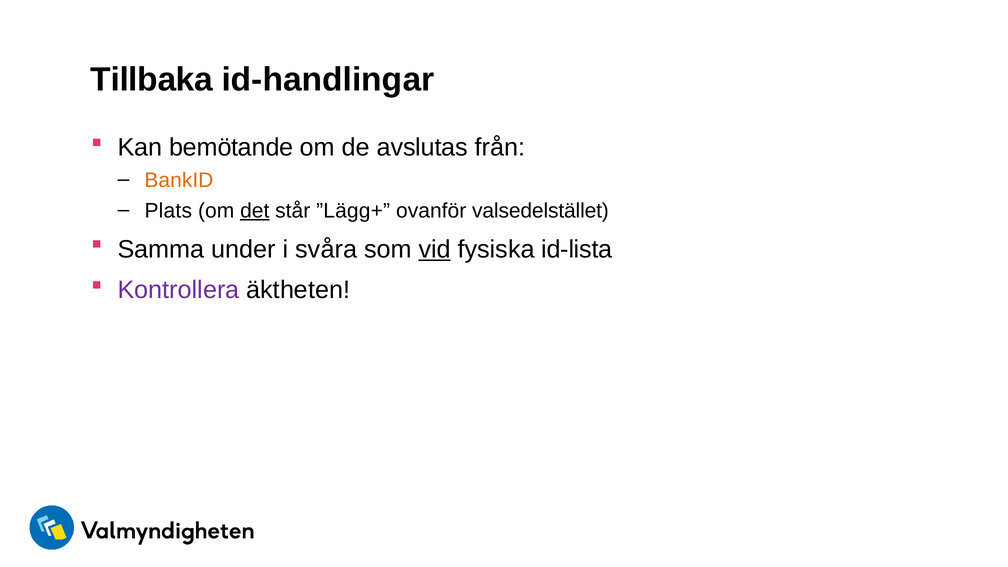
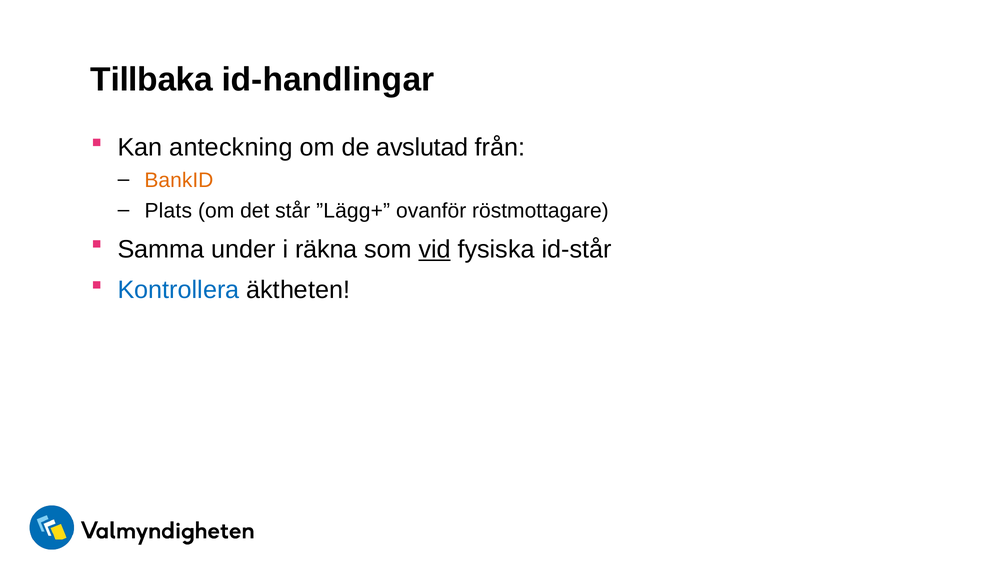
bemötande: bemötande -> anteckning
avslutas: avslutas -> avslutad
det underline: present -> none
valsedelstället: valsedelstället -> röstmottagare
svåra: svåra -> räkna
id-lista: id-lista -> id-står
Kontrollera colour: purple -> blue
